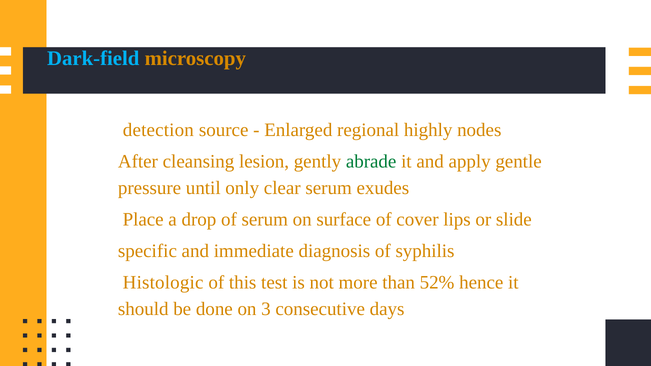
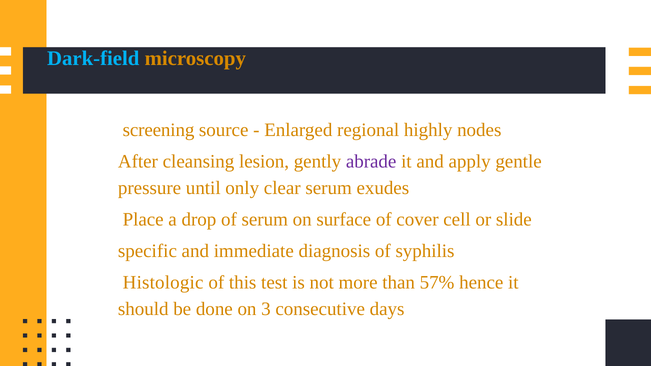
detection: detection -> screening
abrade colour: green -> purple
lips: lips -> cell
52%: 52% -> 57%
